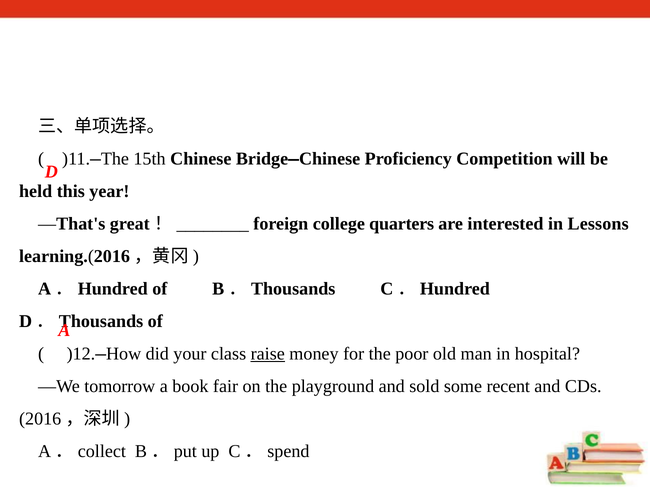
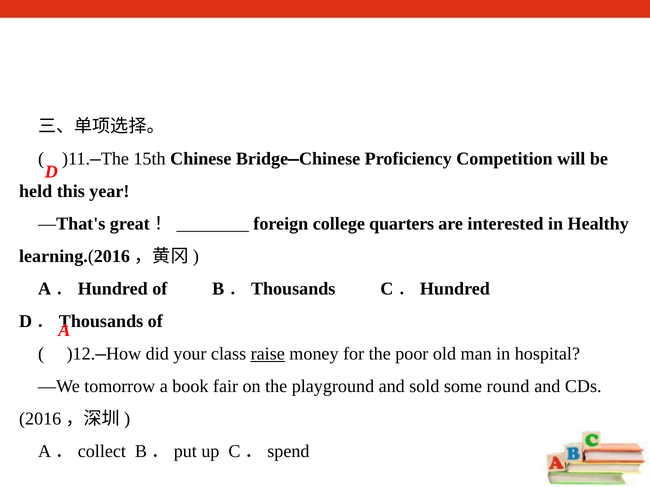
Lessons: Lessons -> Healthy
recent: recent -> round
